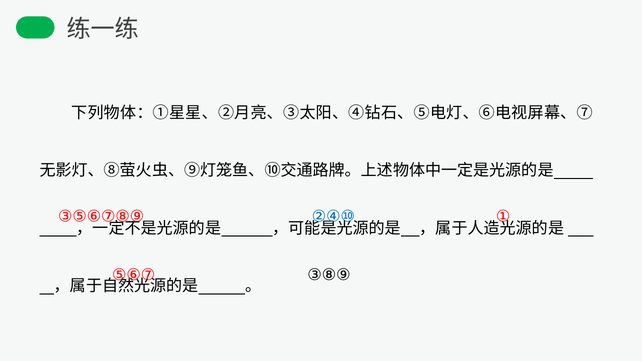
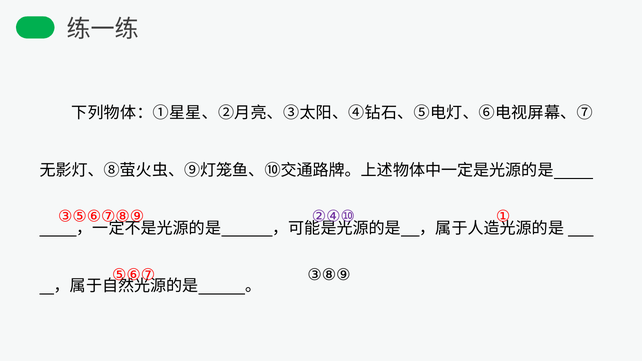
②④⑩ colour: blue -> purple
